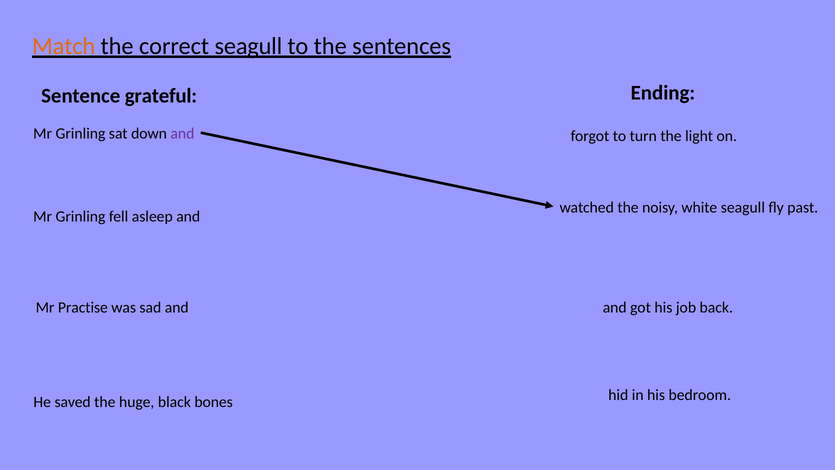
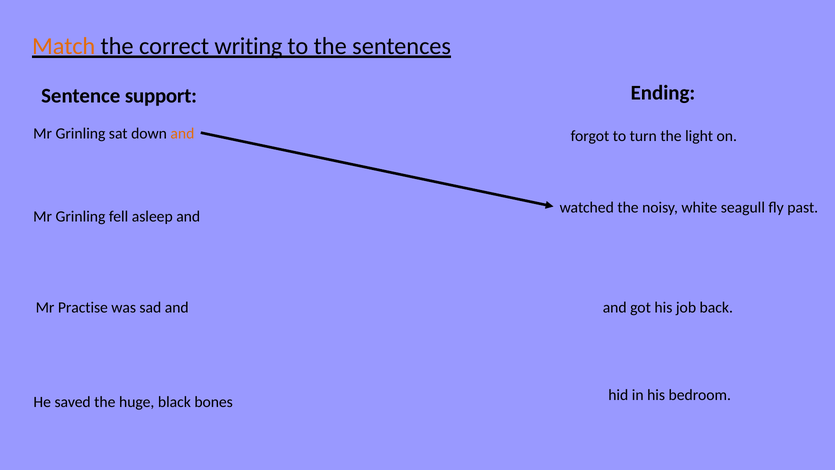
correct seagull: seagull -> writing
grateful: grateful -> support
and at (182, 134) colour: purple -> orange
